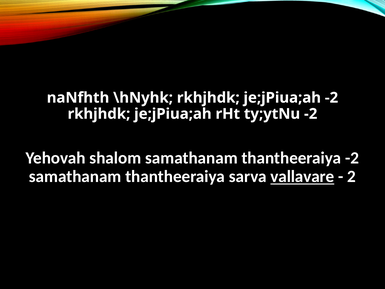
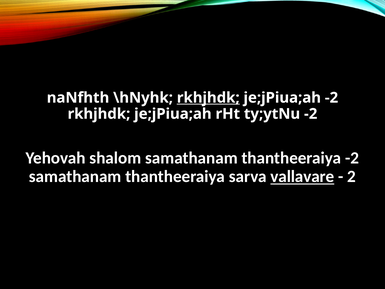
rkhjhdk at (208, 98) underline: none -> present
